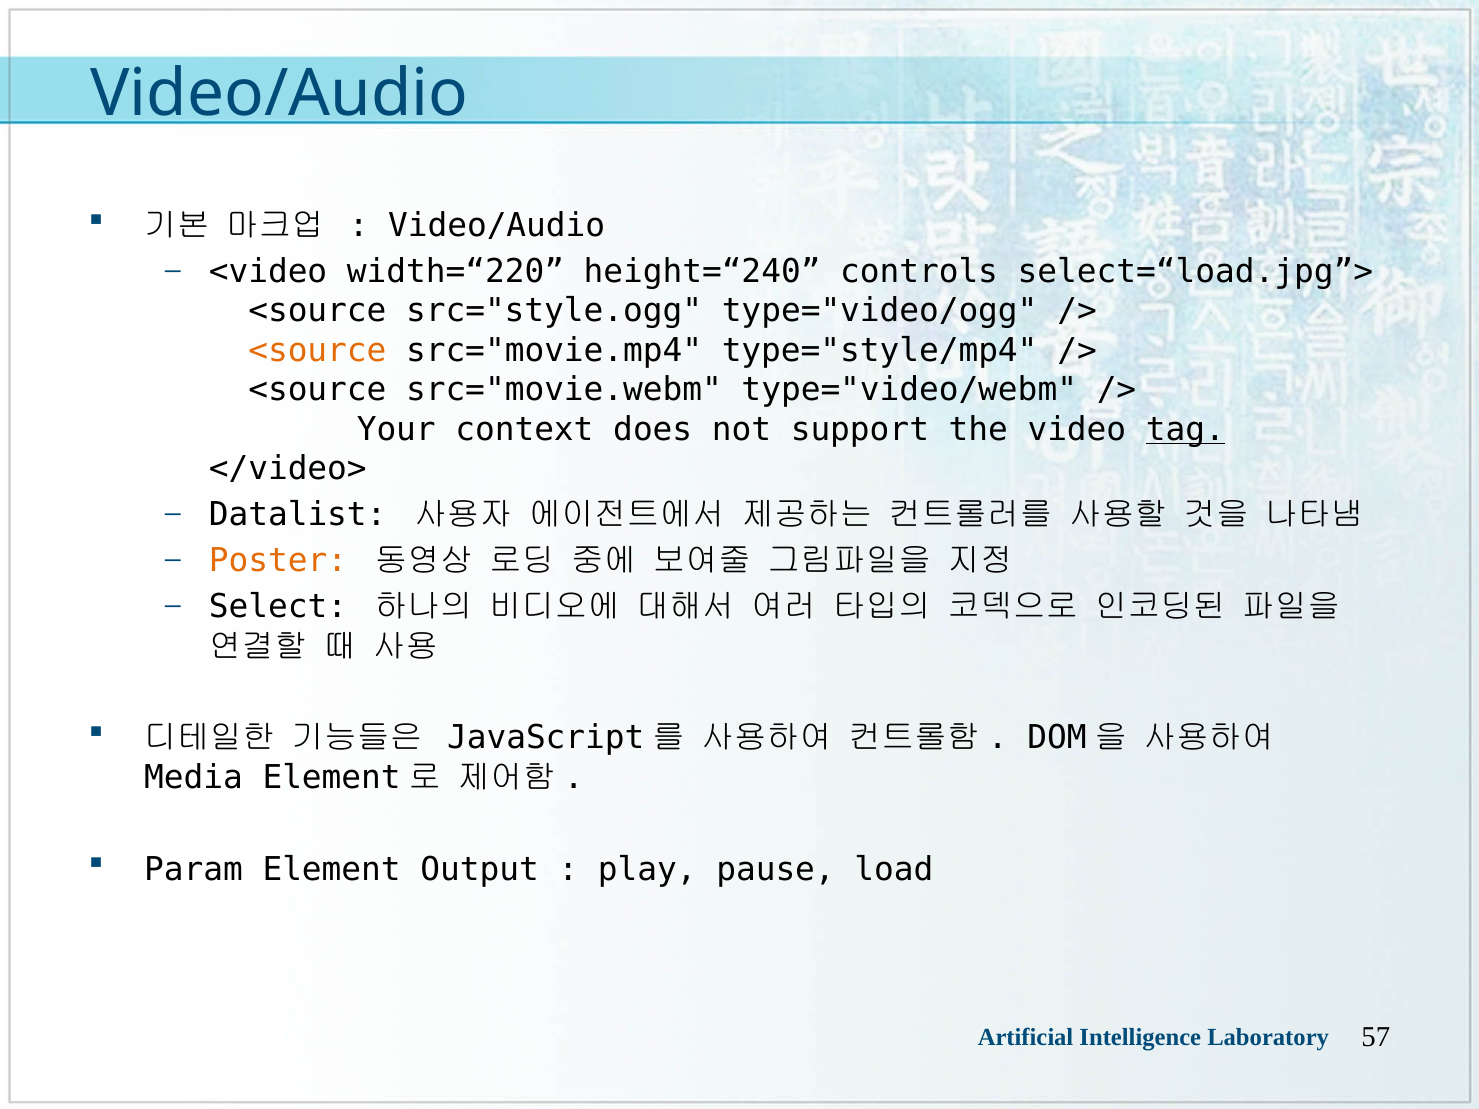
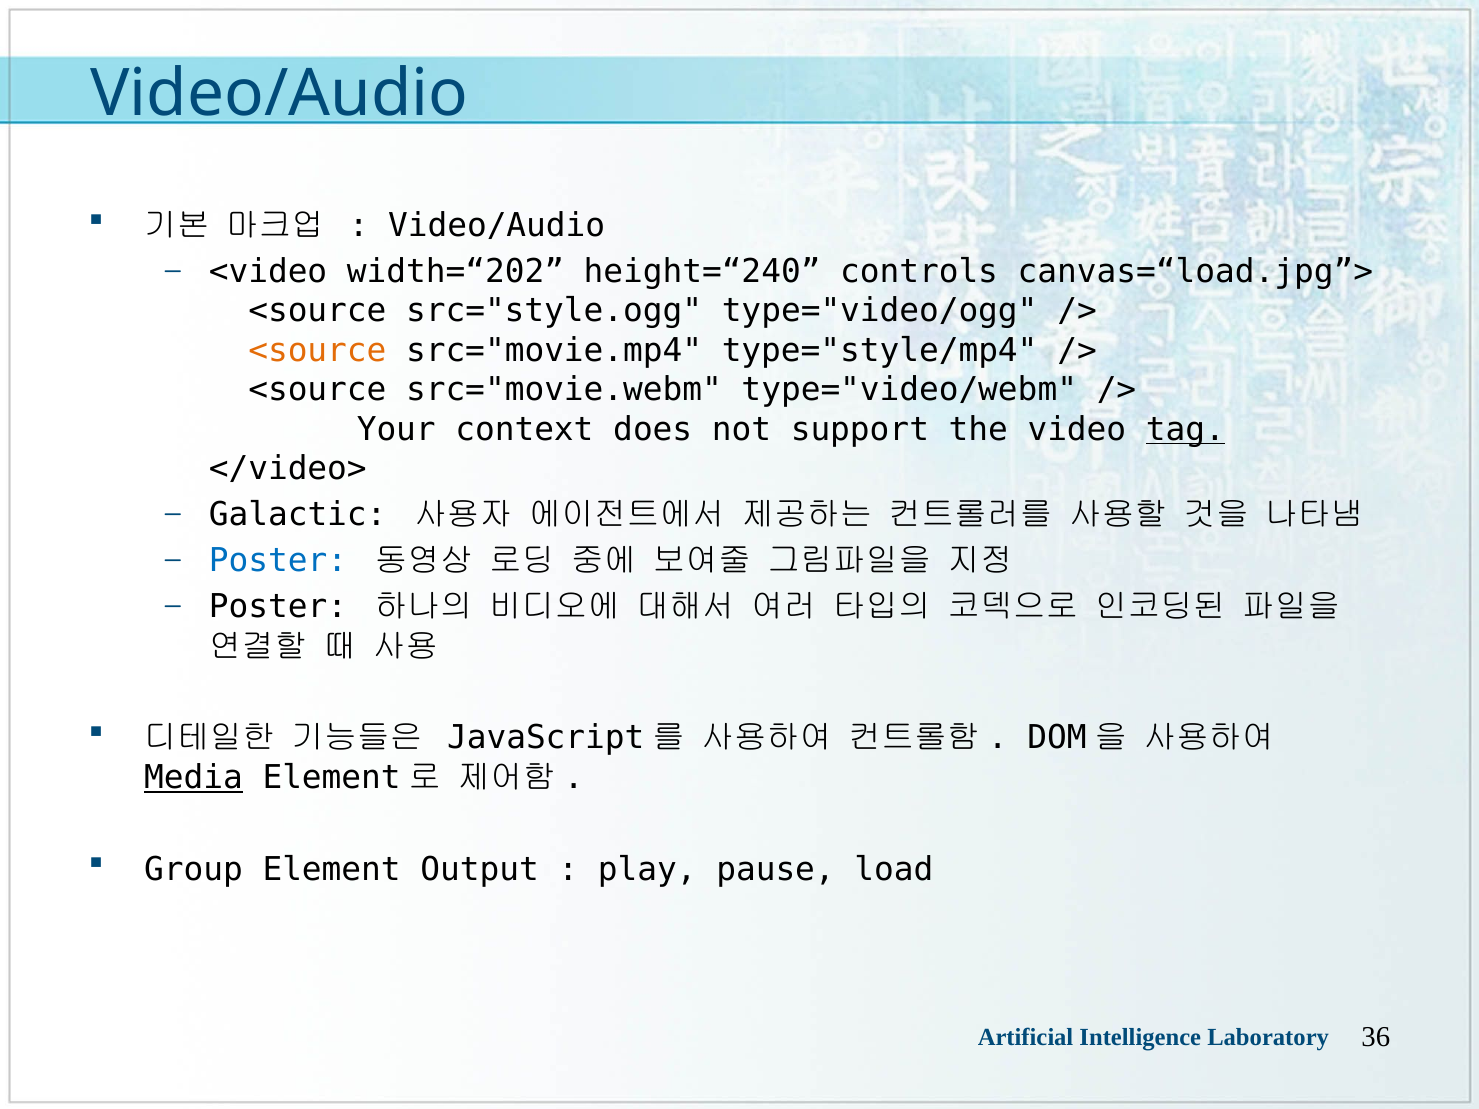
width=“220: width=“220 -> width=“202
select=“load.jpg”>: select=“load.jpg”> -> canvas=“load.jpg”>
Datalist: Datalist -> Galactic
Poster at (278, 561) colour: orange -> blue
Select at (278, 607): Select -> Poster
Media underline: none -> present
Param: Param -> Group
57: 57 -> 36
